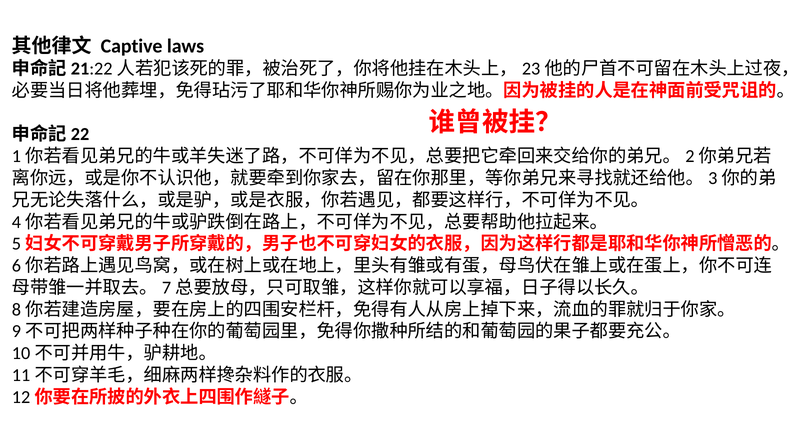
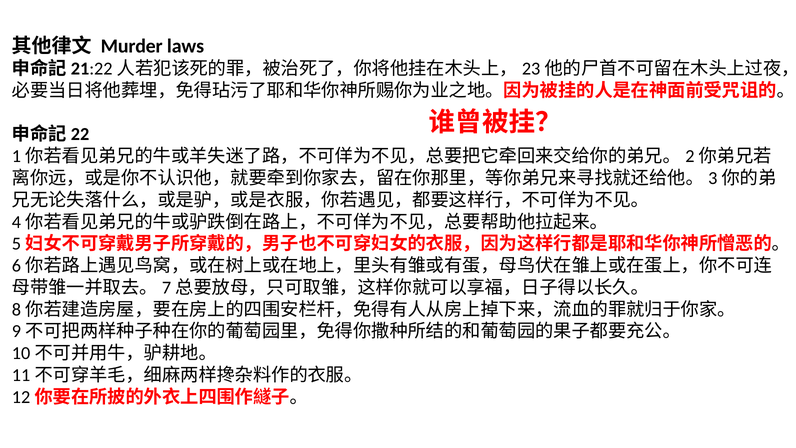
Captive: Captive -> Murder
